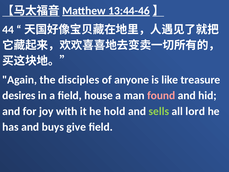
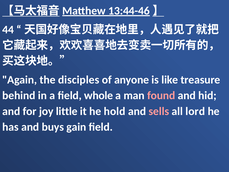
desires: desires -> behind
house: house -> whole
with: with -> little
sells colour: light green -> pink
give: give -> gain
